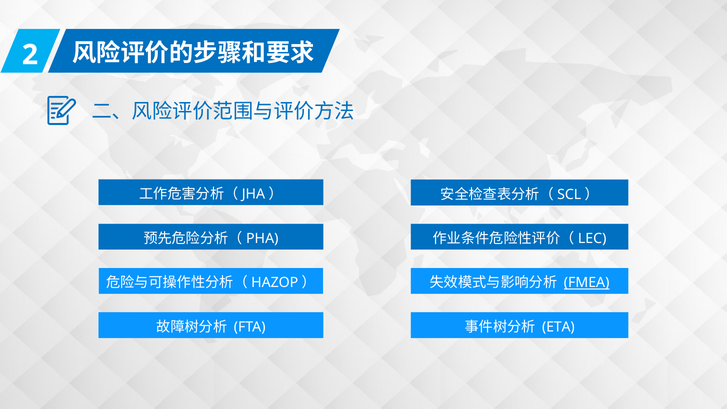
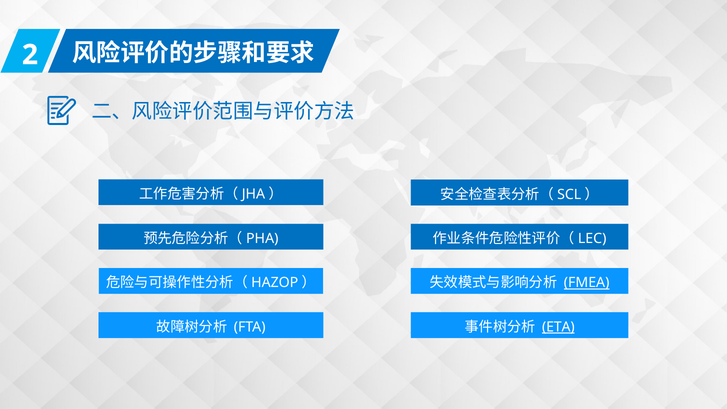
ETA underline: none -> present
